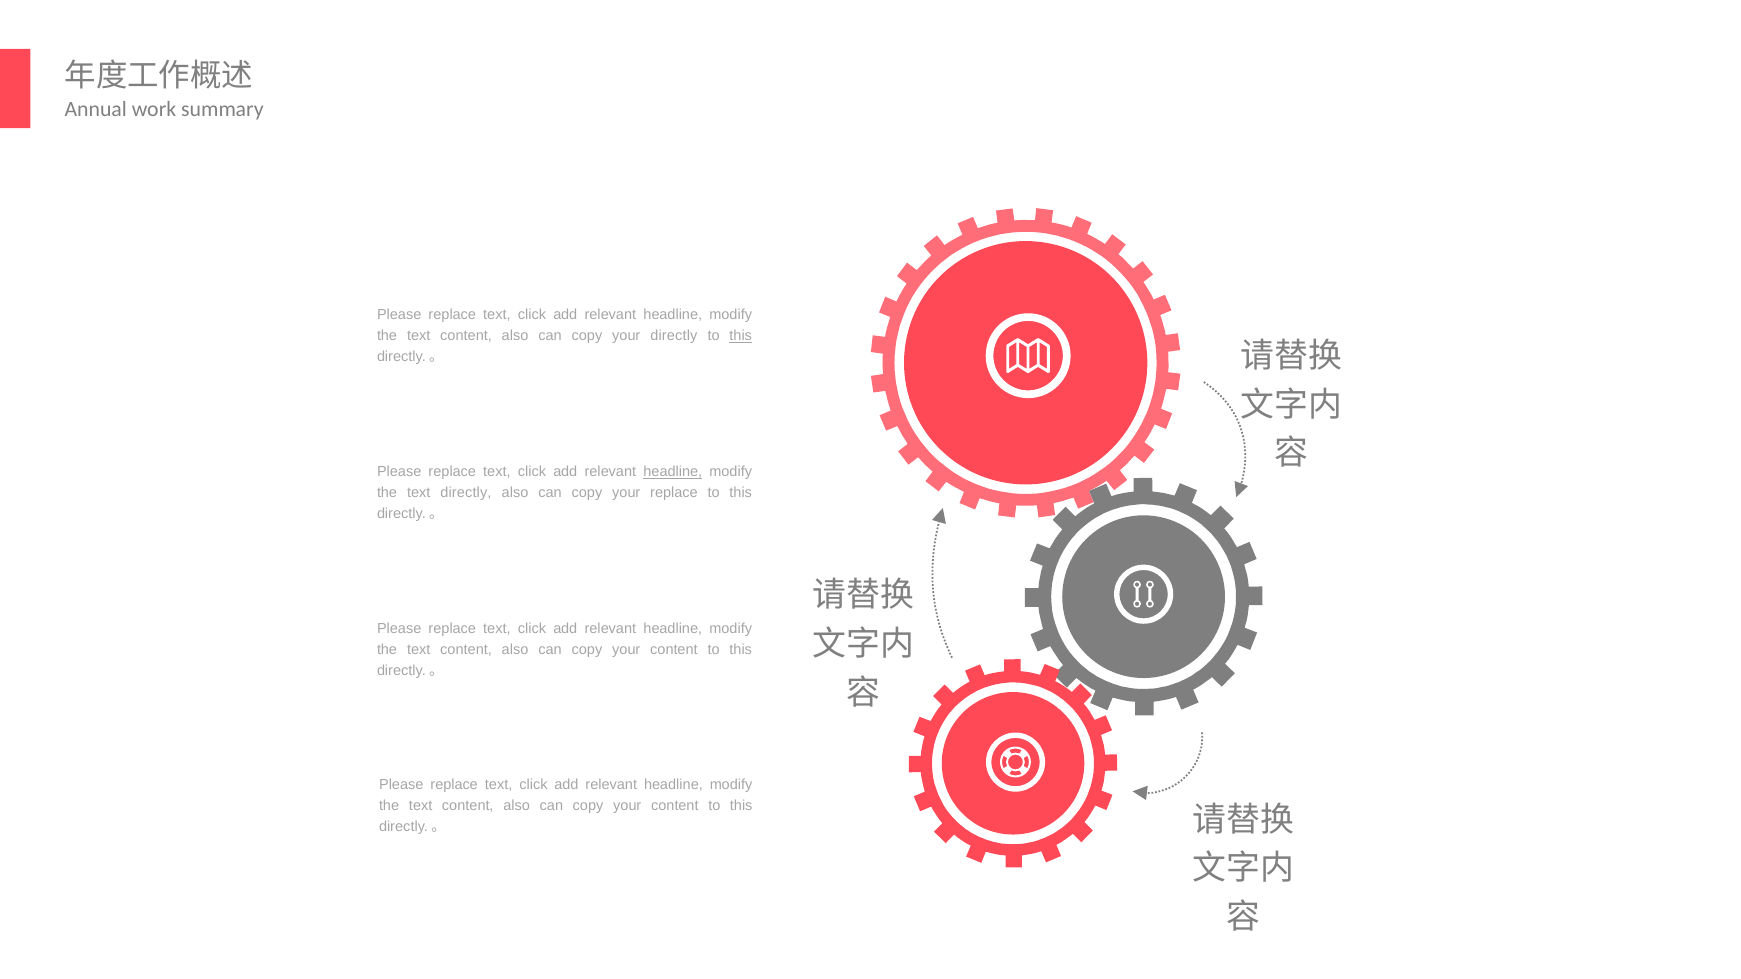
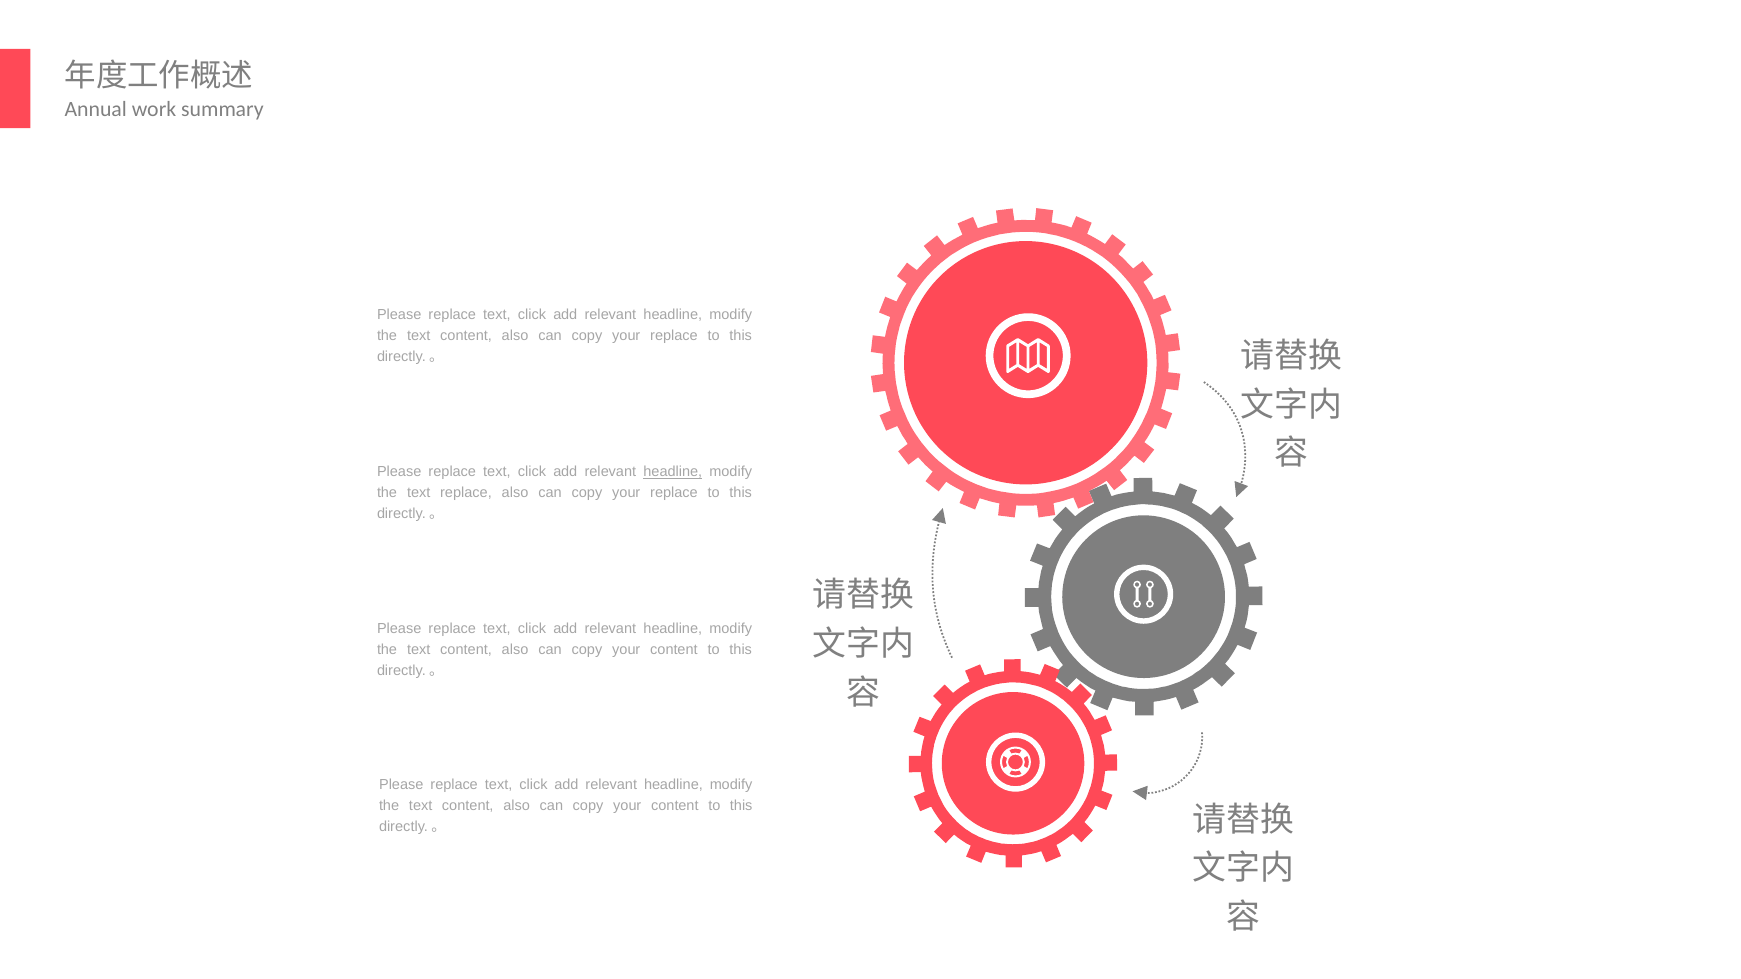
directly at (674, 336): directly -> replace
this at (741, 336) underline: present -> none
text directly: directly -> replace
